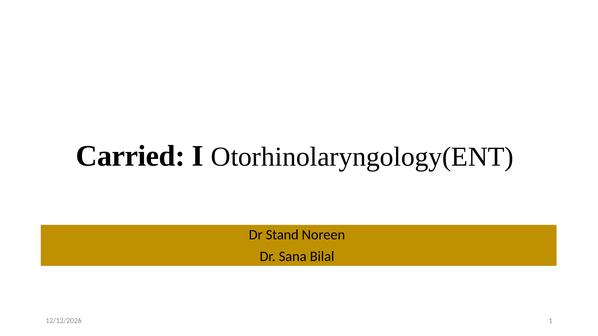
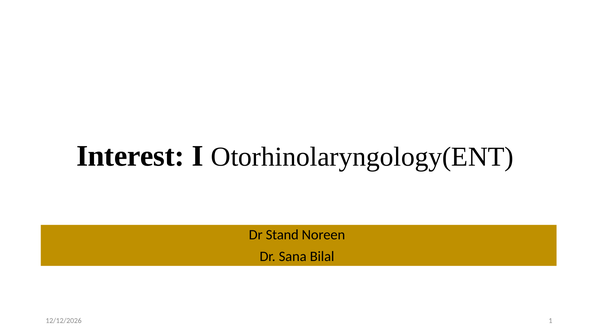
Carried: Carried -> Interest
